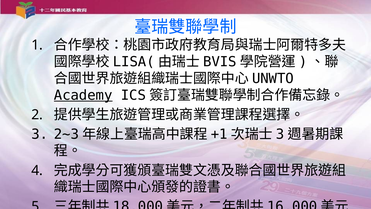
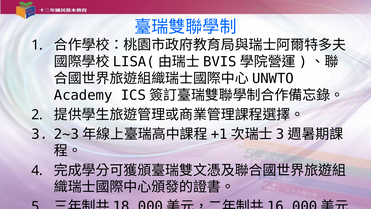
Academy underline: present -> none
